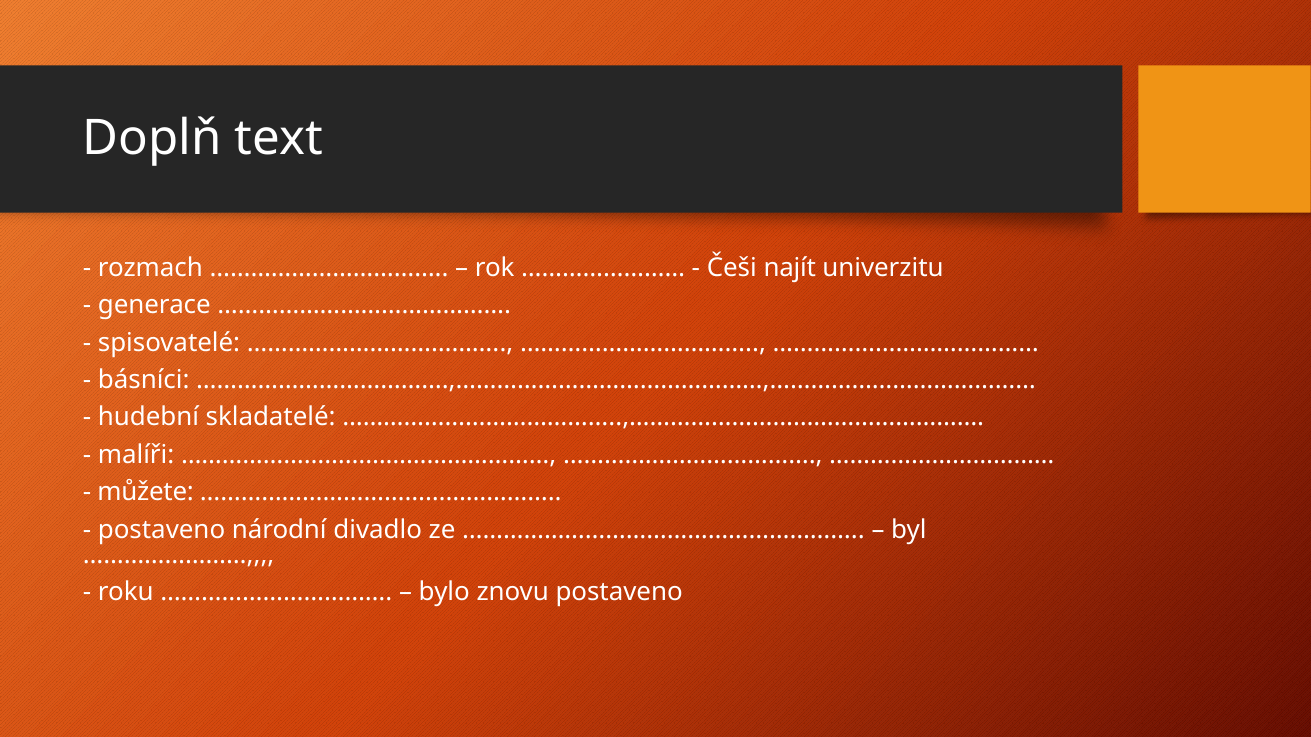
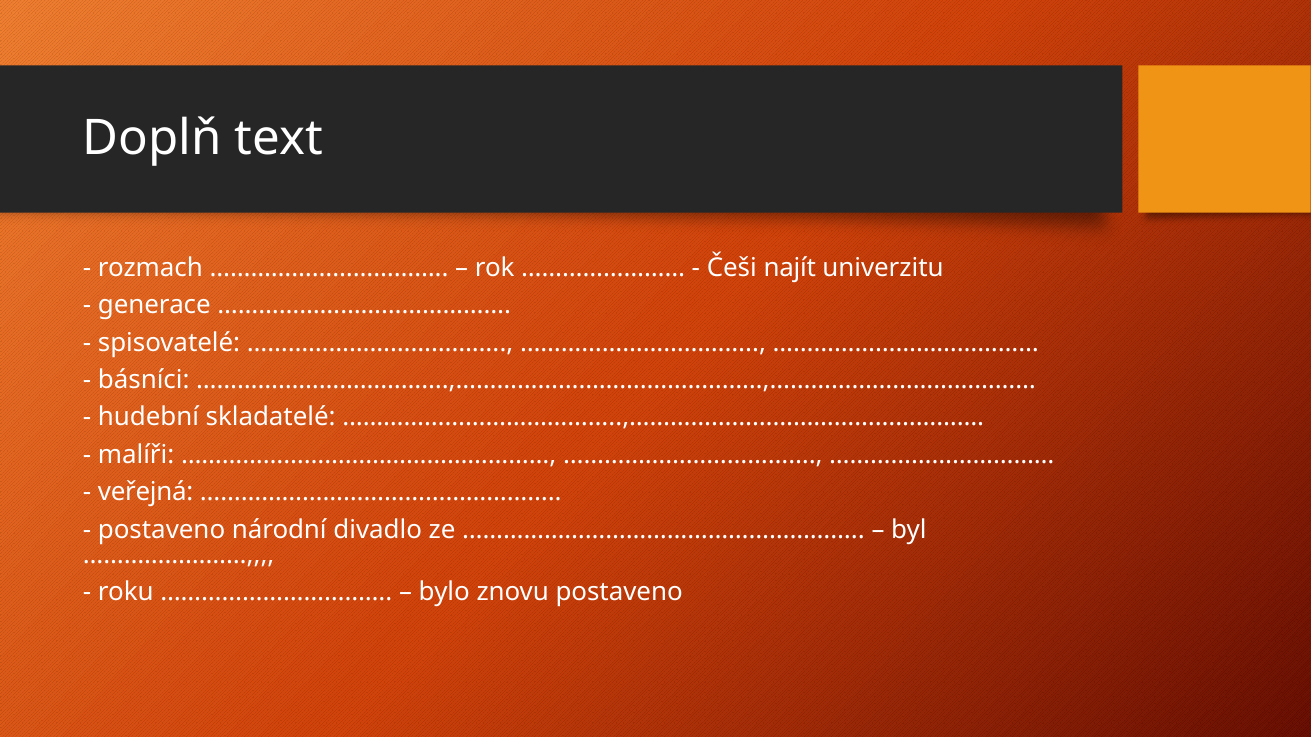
můžete: můžete -> veřejná
